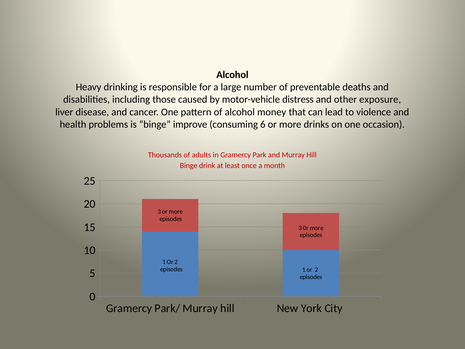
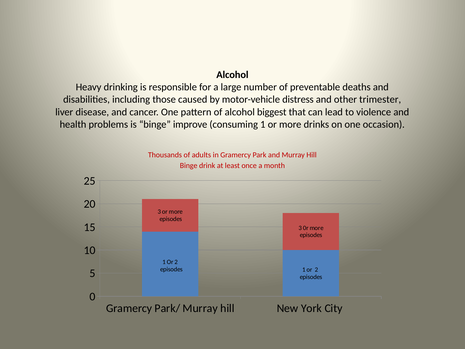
exposure: exposure -> trimester
money: money -> biggest
consuming 6: 6 -> 1
